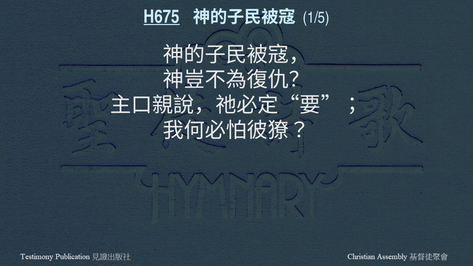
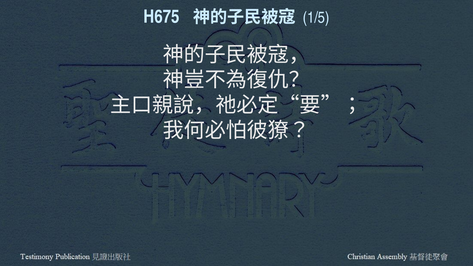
H675 underline: present -> none
